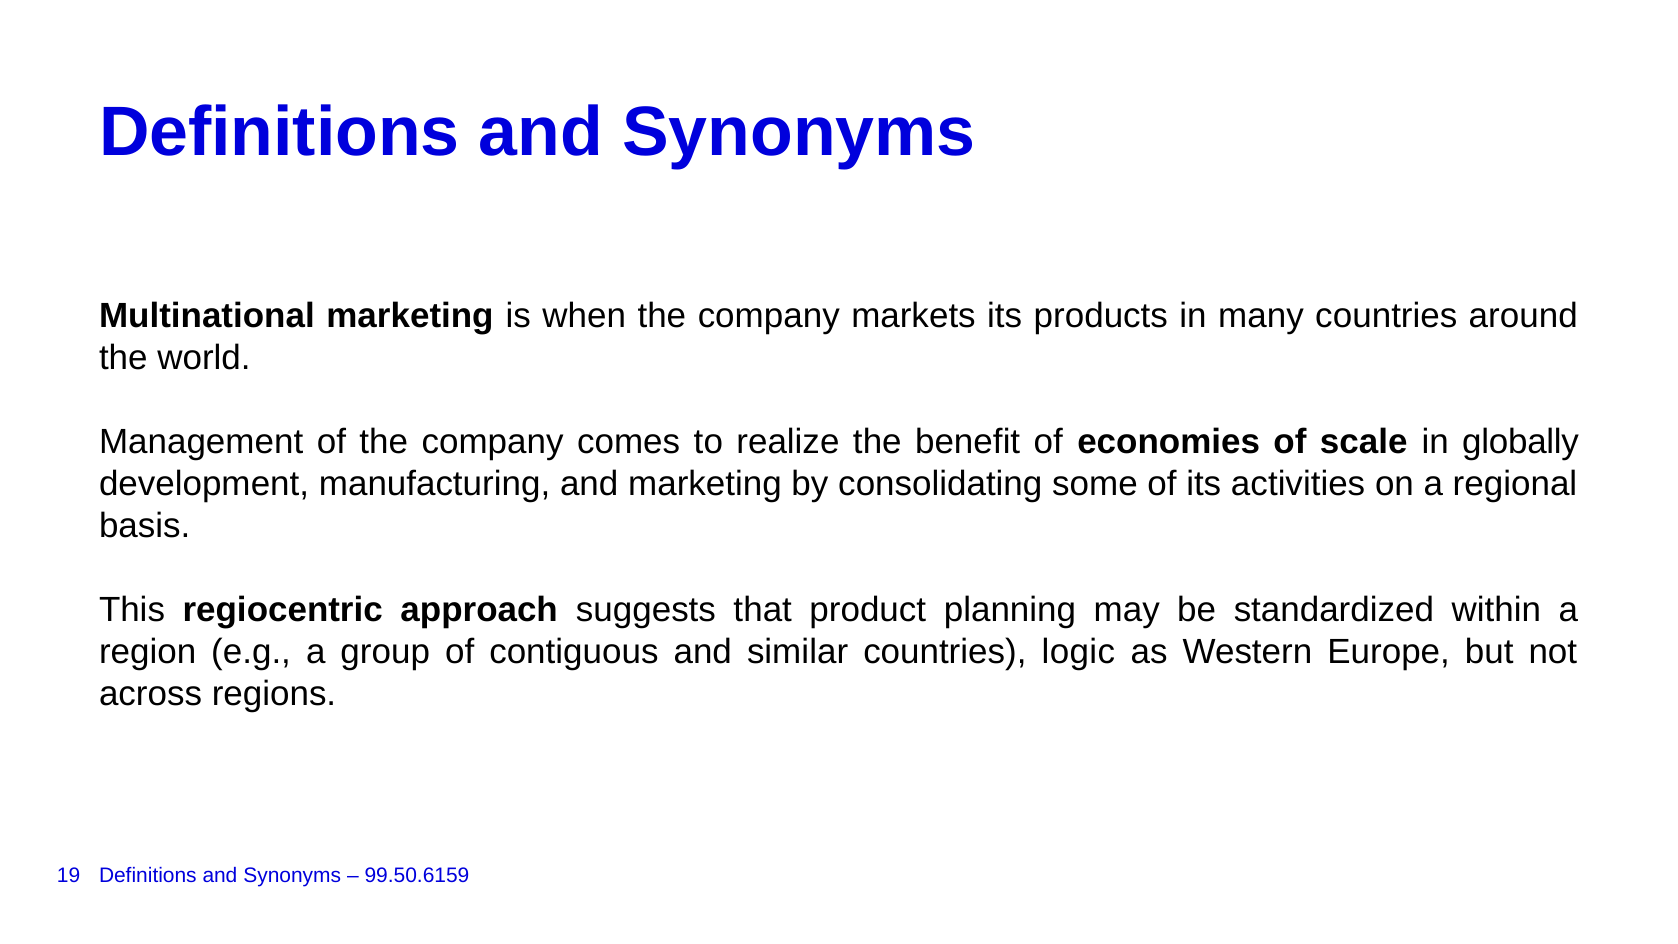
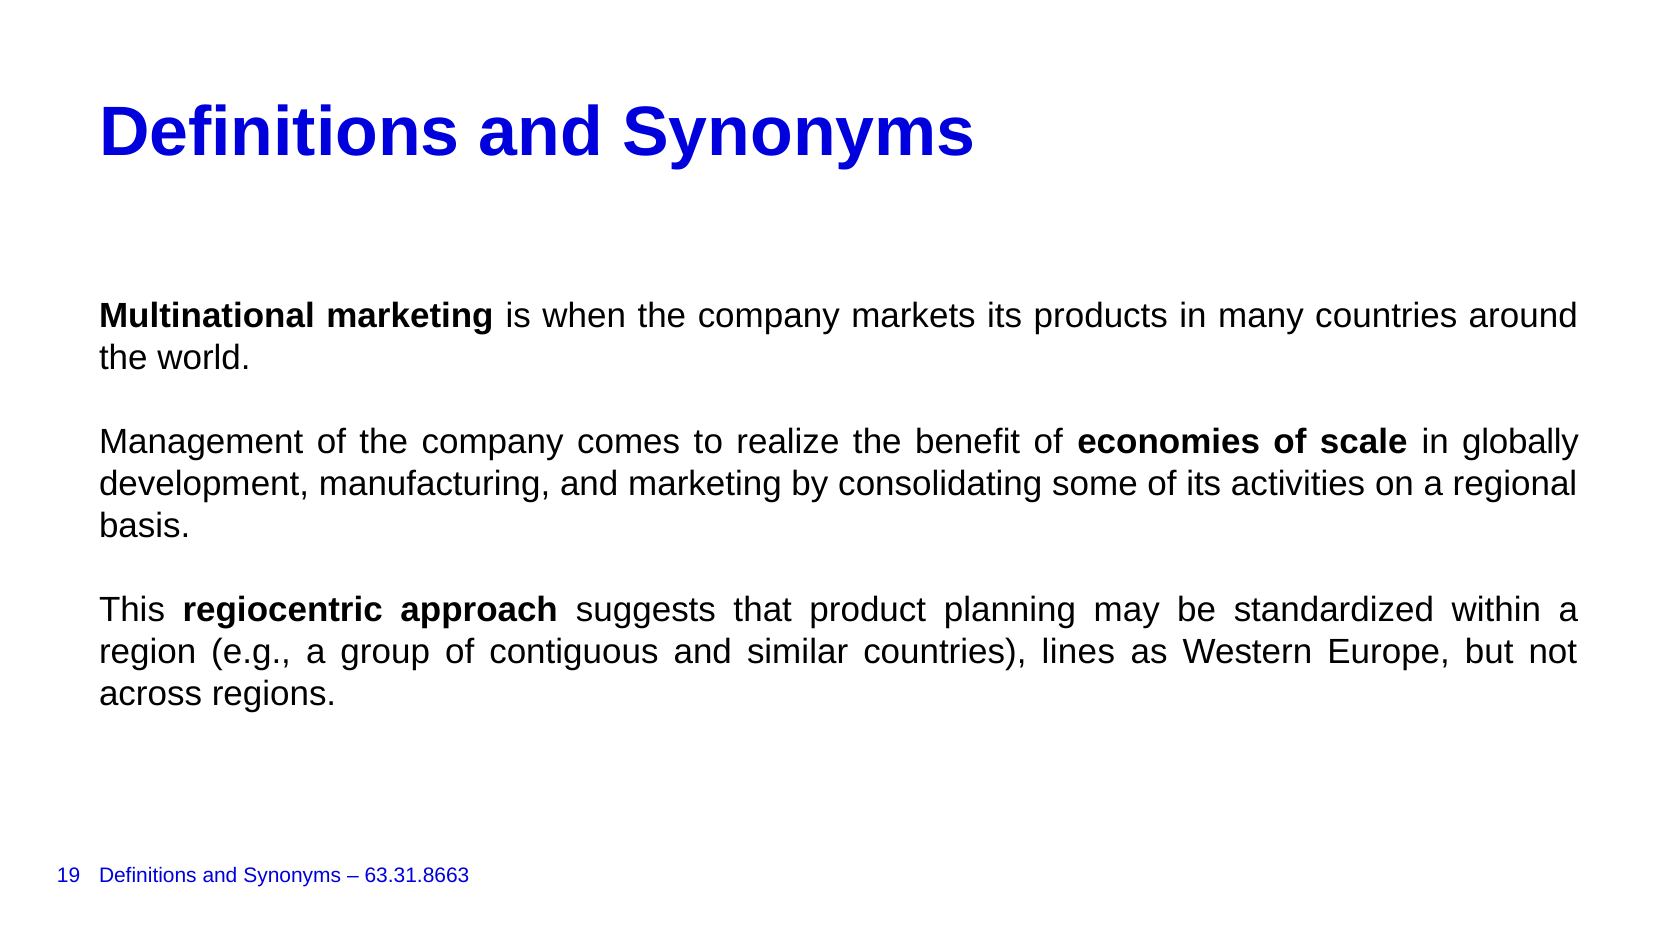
logic: logic -> lines
99.50.6159: 99.50.6159 -> 63.31.8663
